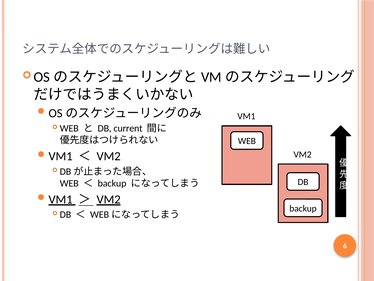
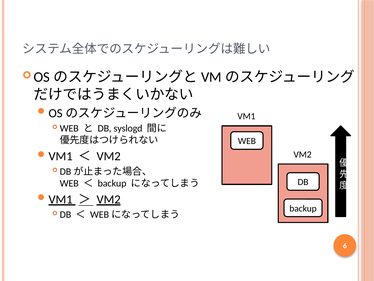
current: current -> syslogd
